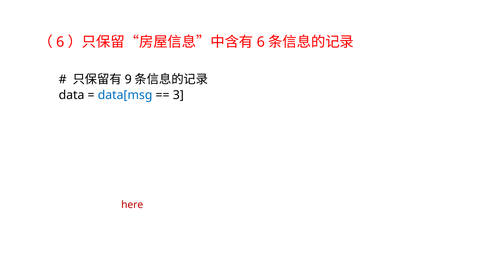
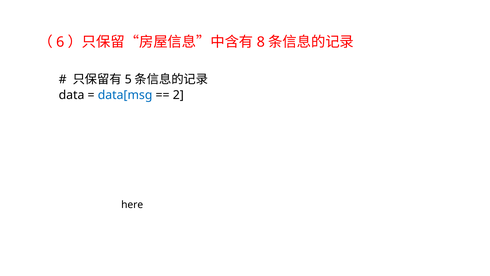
6 at (261, 42): 6 -> 8
9: 9 -> 5
3: 3 -> 2
here at (132, 205) colour: red -> black
